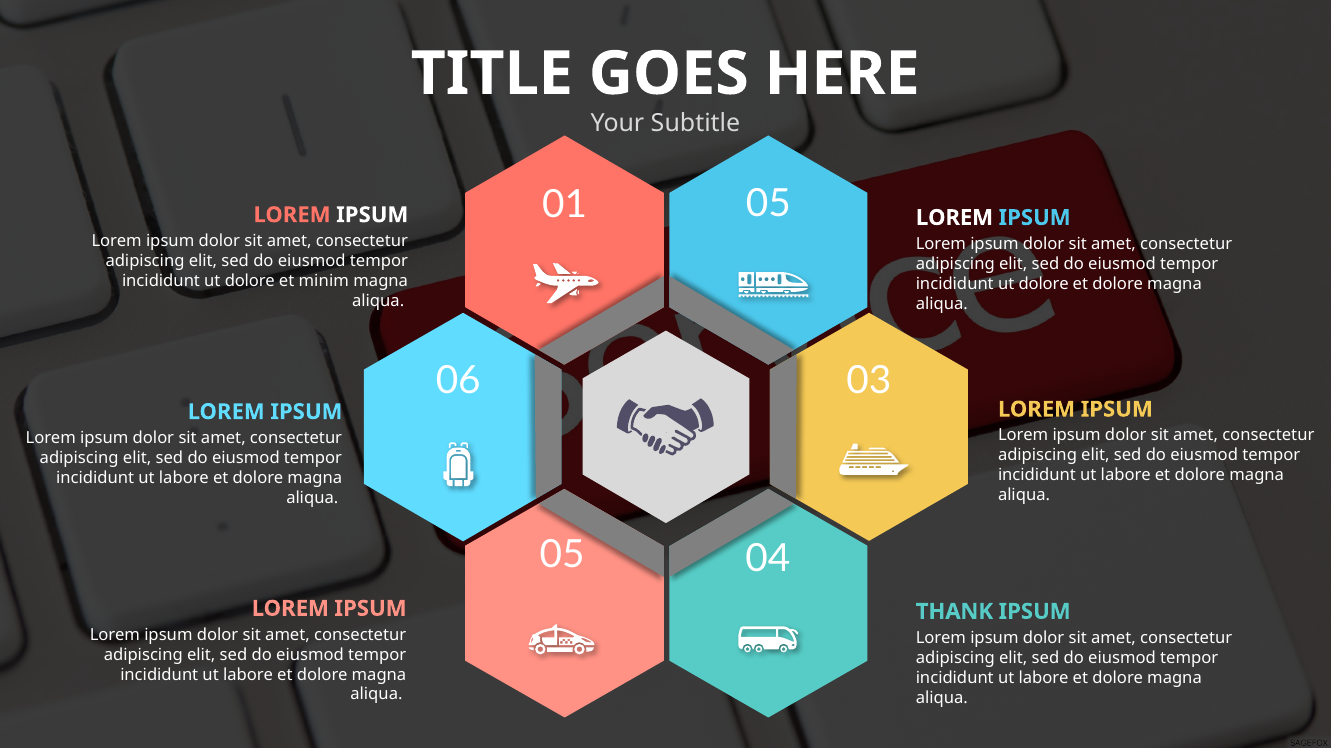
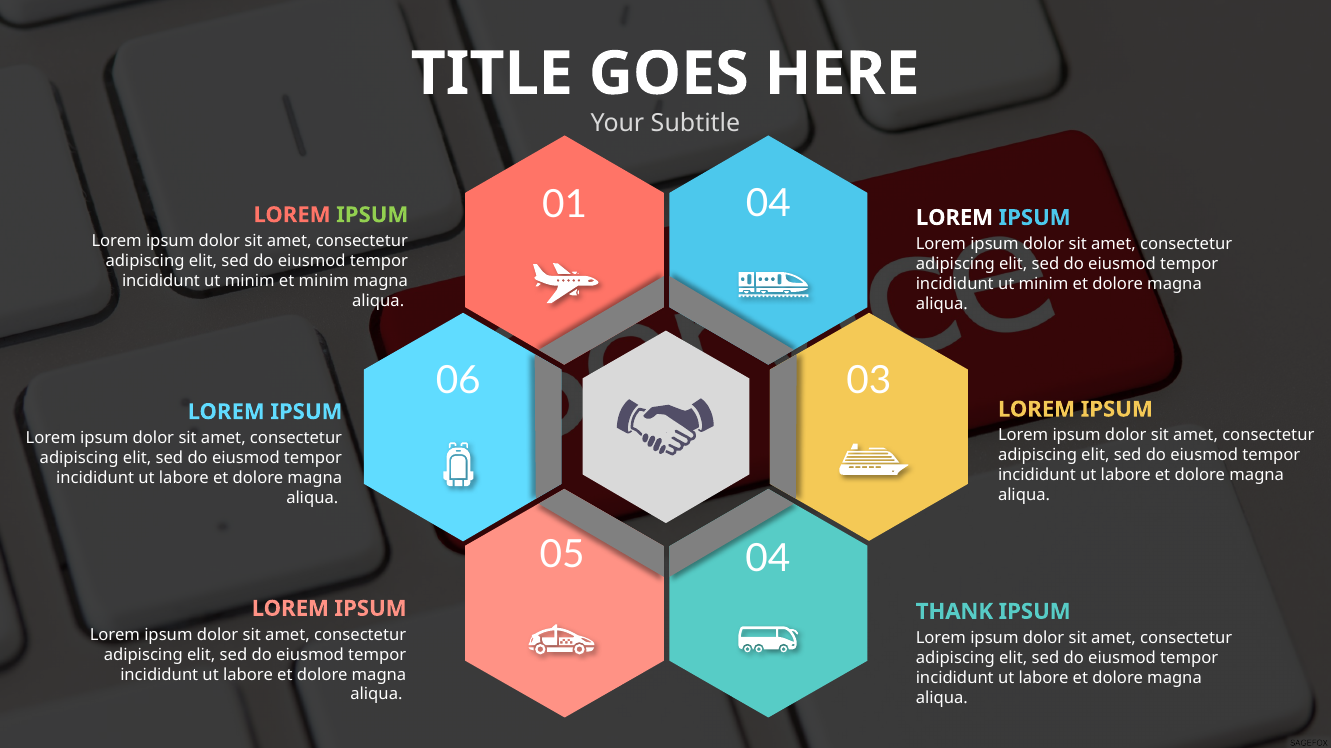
01 05: 05 -> 04
IPSUM at (372, 215) colour: white -> light green
dolore at (250, 281): dolore -> minim
dolore at (1044, 284): dolore -> minim
